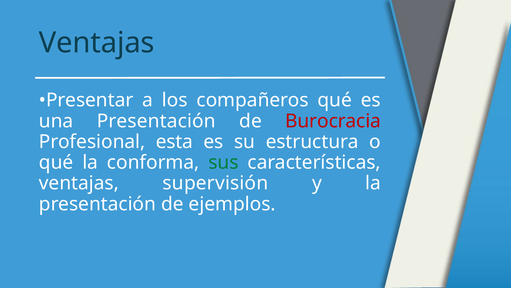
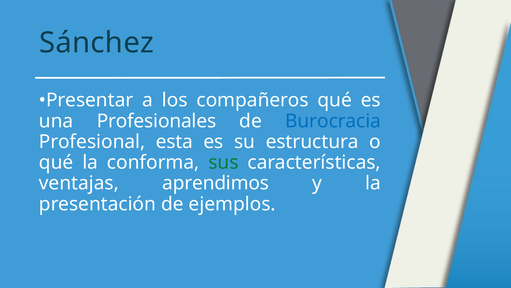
Ventajas at (97, 43): Ventajas -> Sánchez
una Presentación: Presentación -> Profesionales
Burocracia colour: red -> blue
supervisión: supervisión -> aprendimos
